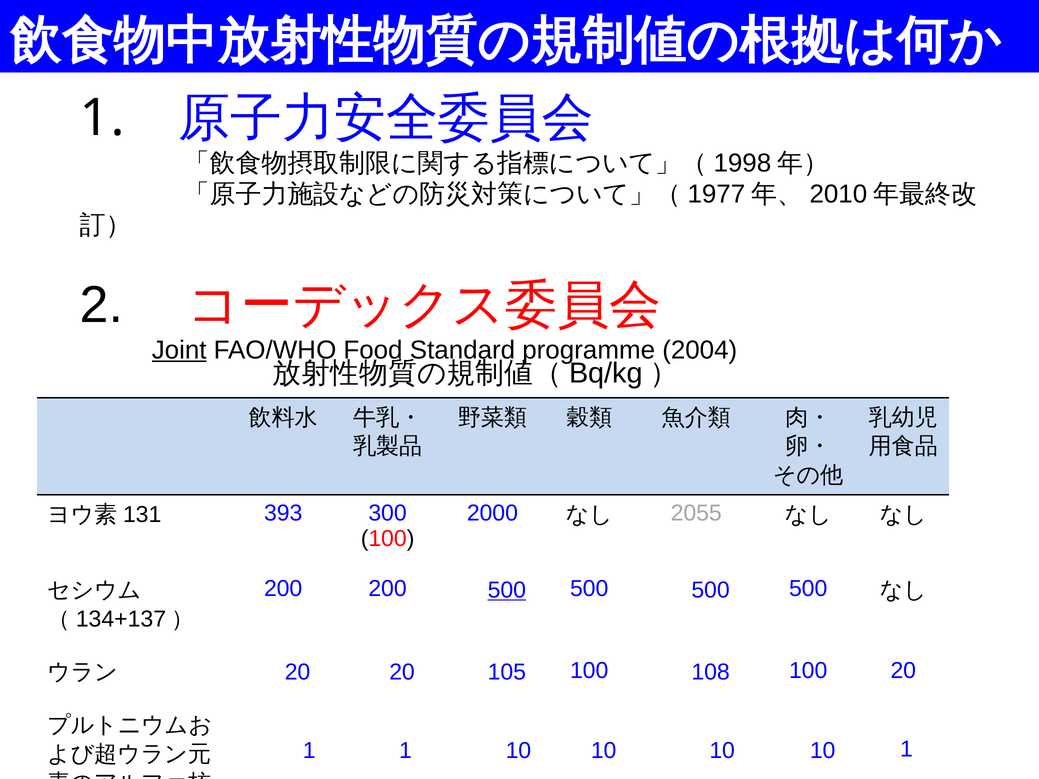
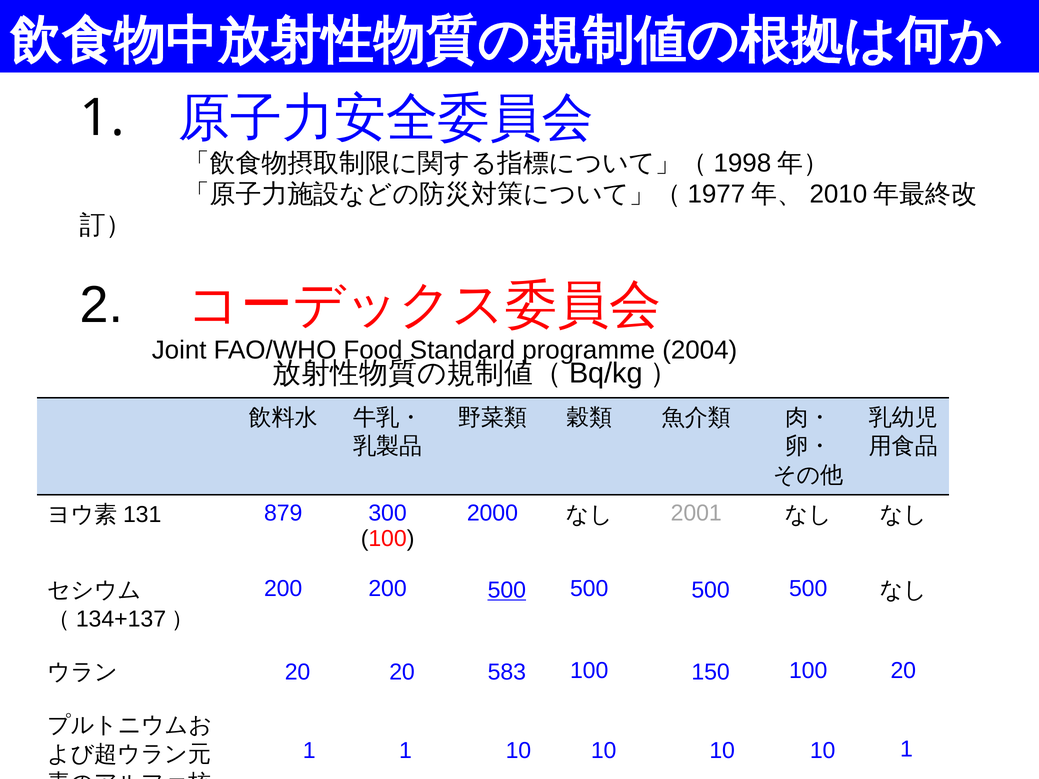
Joint underline: present -> none
2055: 2055 -> 2001
393: 393 -> 879
105: 105 -> 583
108: 108 -> 150
